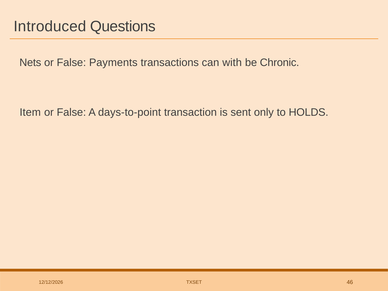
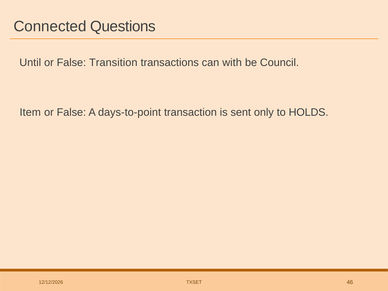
Introduced: Introduced -> Connected
Nets: Nets -> Until
Payments: Payments -> Transition
Chronic: Chronic -> Council
